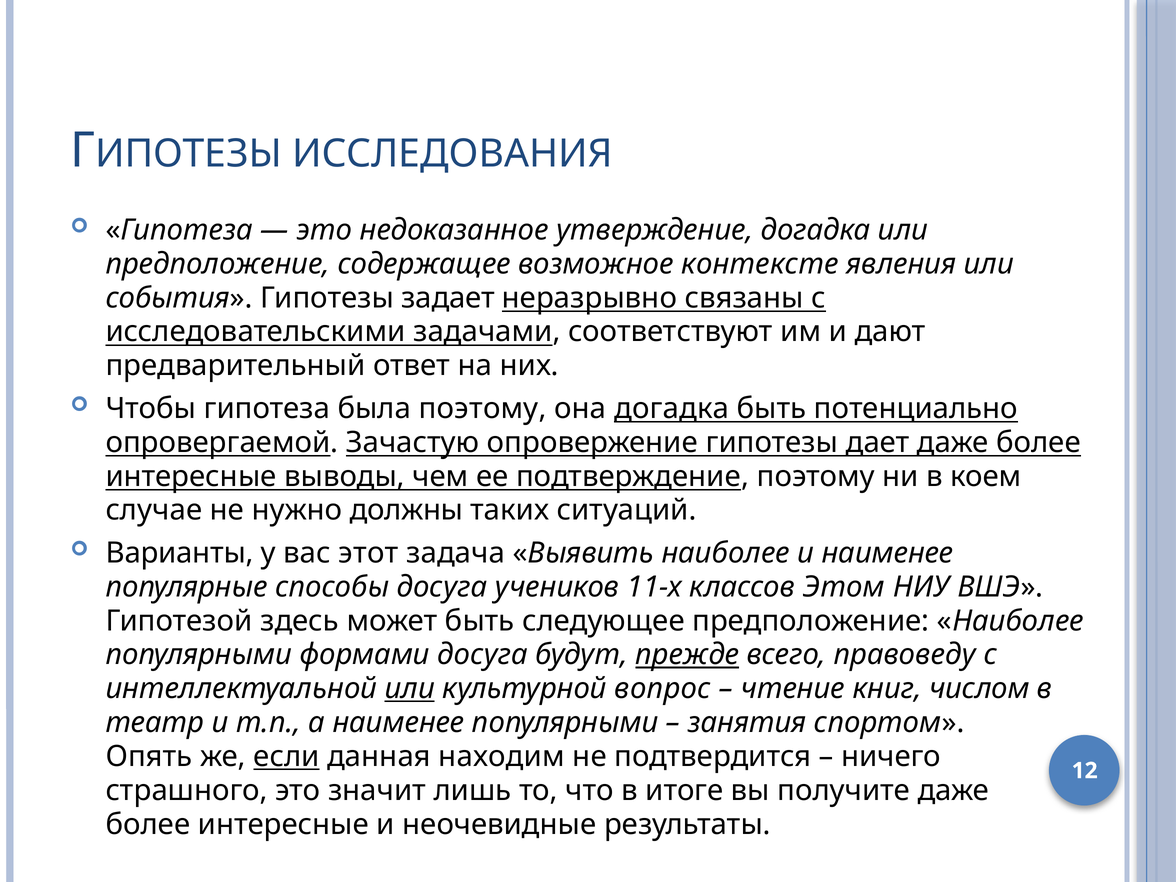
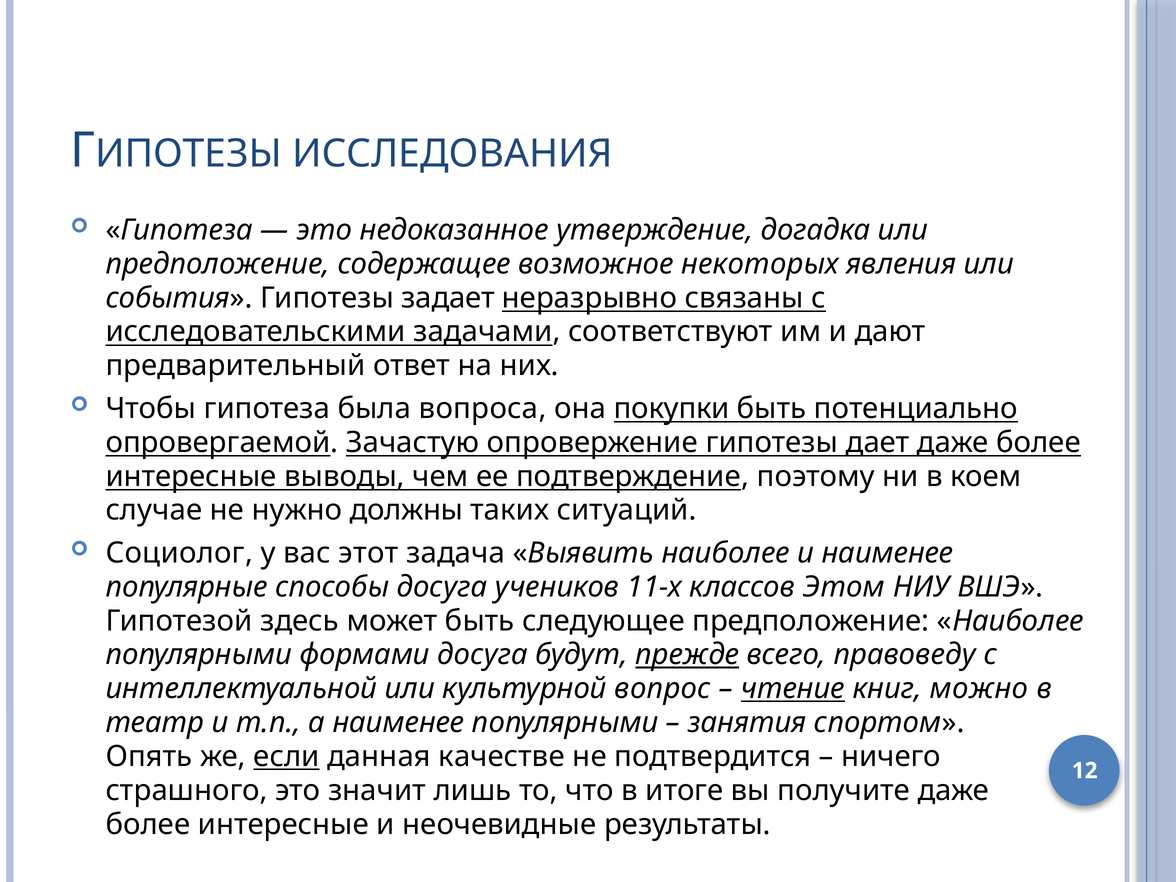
контексте: контексте -> некоторых
была поэтому: поэтому -> вопроса
она догадка: догадка -> покупки
Варианты: Варианты -> Социолог
или at (410, 689) underline: present -> none
чтение underline: none -> present
числом: числом -> можно
находим: находим -> качестве
